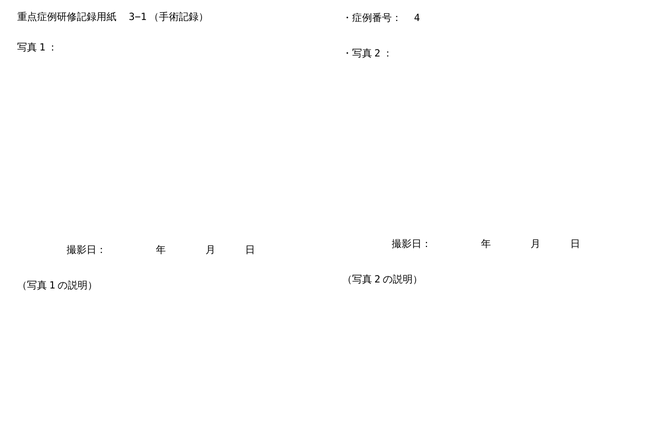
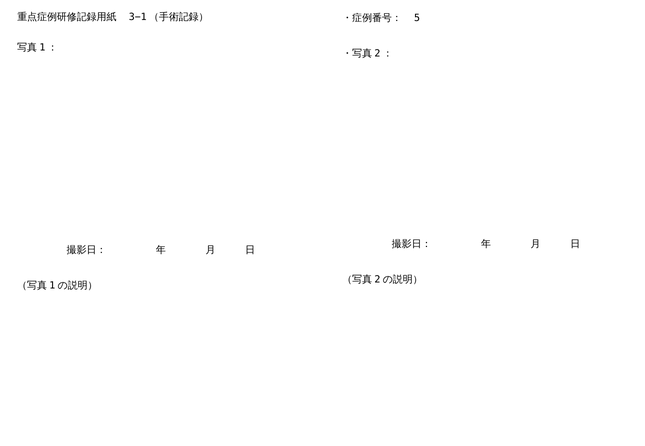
4: 4 -> 5
